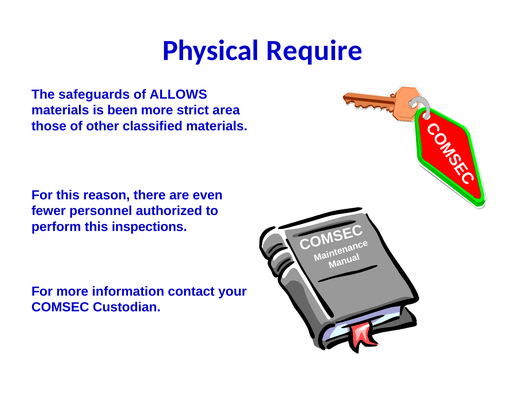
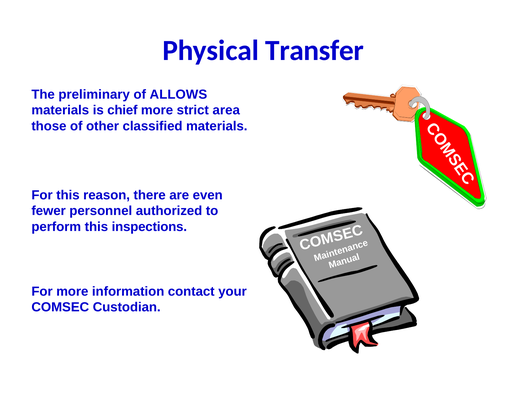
Require: Require -> Transfer
safeguards: safeguards -> preliminary
been: been -> chief
